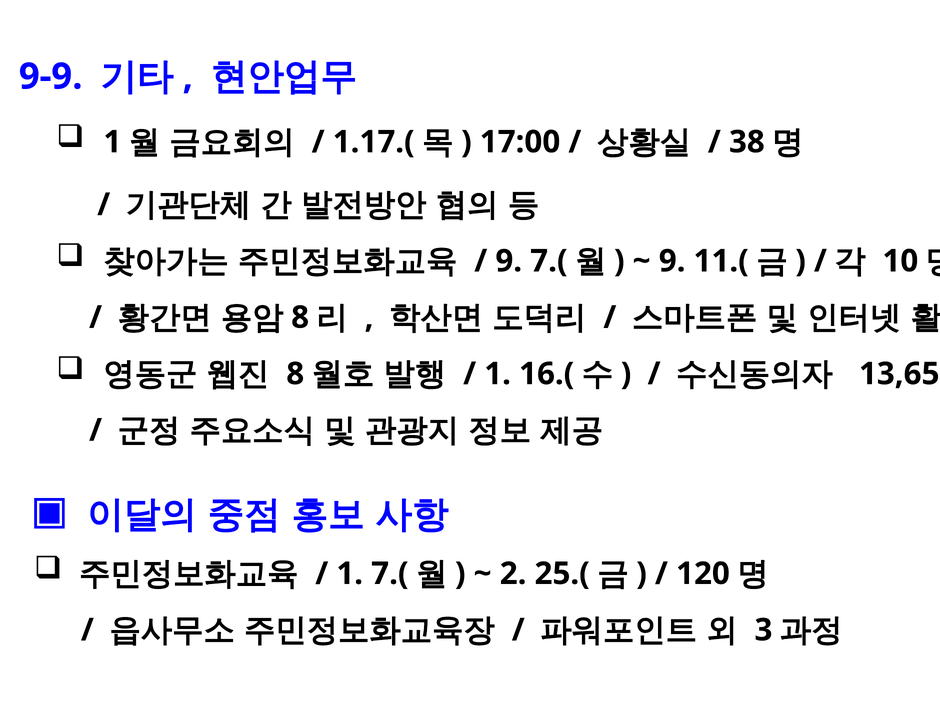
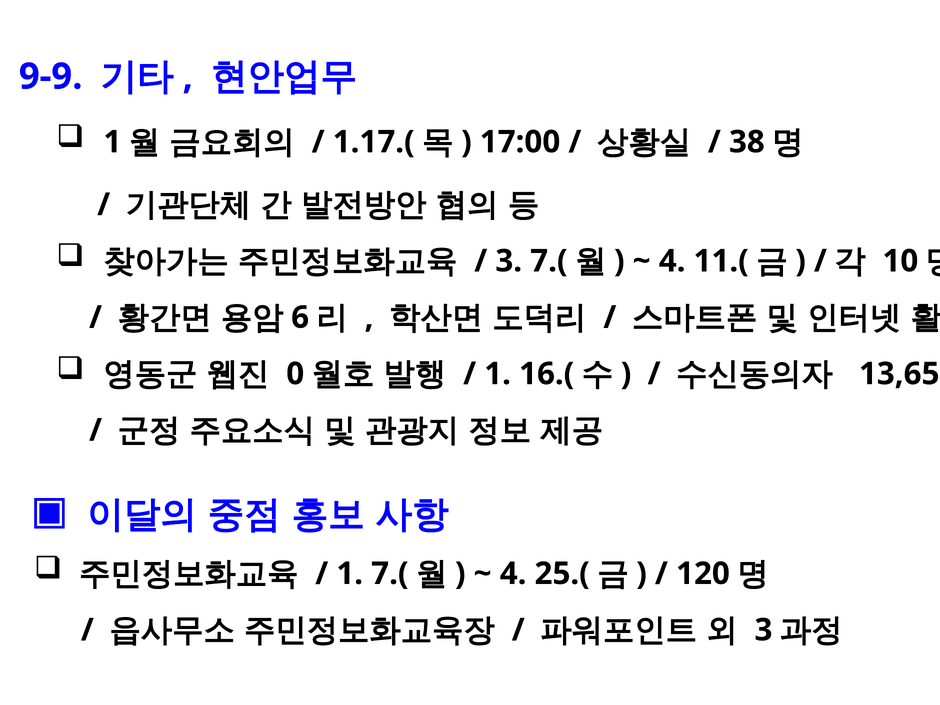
9 at (509, 261): 9 -> 3
9 at (672, 261): 9 -> 4
8 at (300, 317): 8 -> 6
8 at (295, 374): 8 -> 0
2 at (513, 574): 2 -> 4
